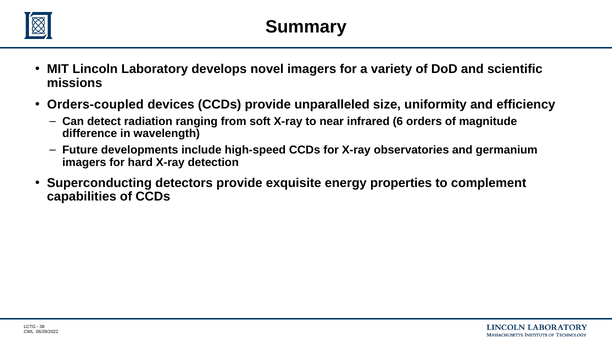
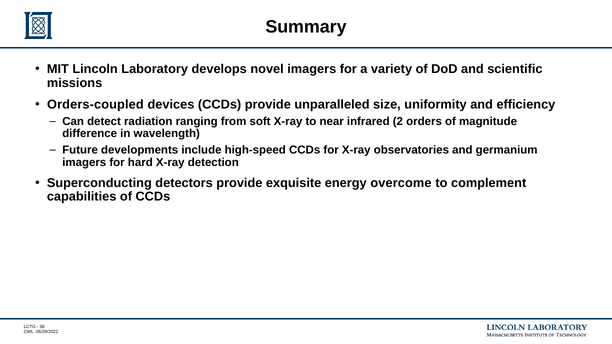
6: 6 -> 2
properties: properties -> overcome
